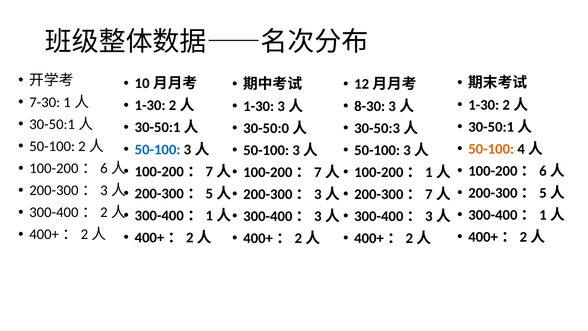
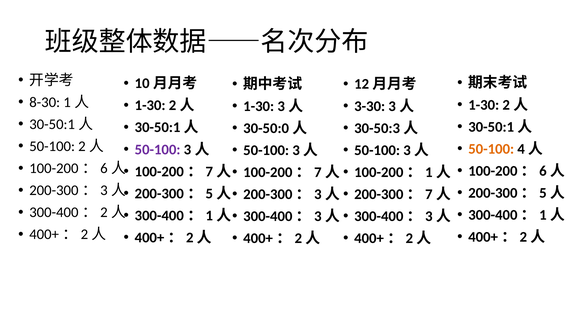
7-30: 7-30 -> 8-30
8-30: 8-30 -> 3-30
50-100 at (158, 149) colour: blue -> purple
